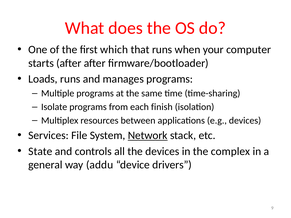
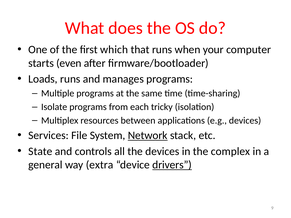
starts after: after -> even
finish: finish -> tricky
addu: addu -> extra
drivers underline: none -> present
